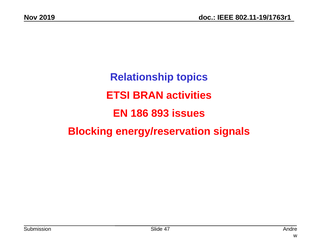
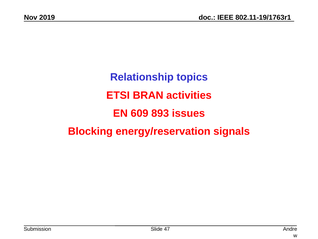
186: 186 -> 609
